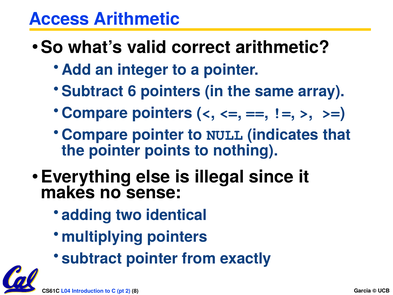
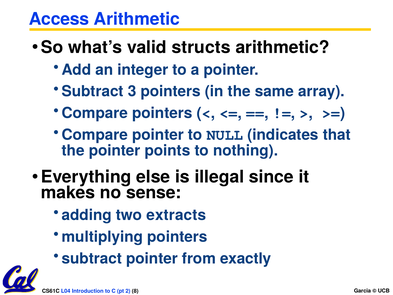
correct: correct -> structs
6: 6 -> 3
identical: identical -> extracts
